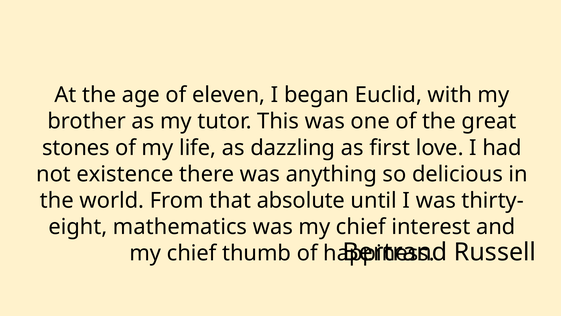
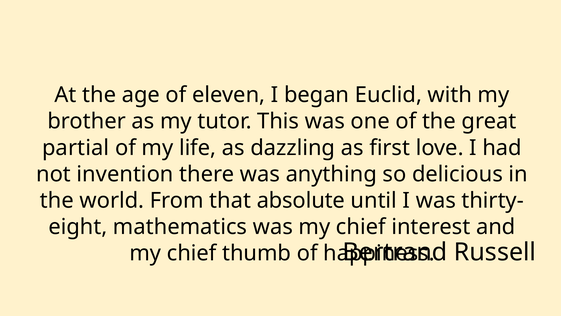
stones: stones -> partial
existence: existence -> invention
